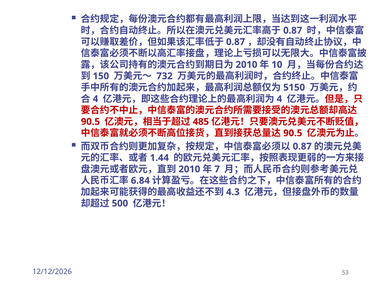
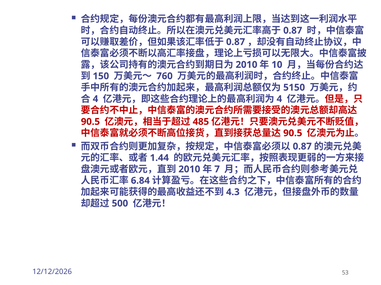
732: 732 -> 760
